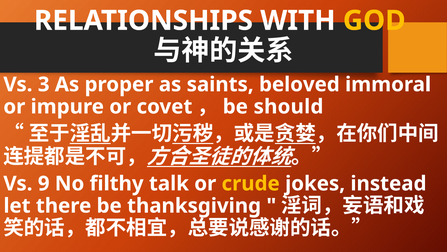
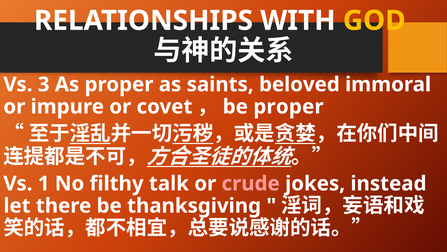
be should: should -> proper
9: 9 -> 1
crude colour: yellow -> pink
